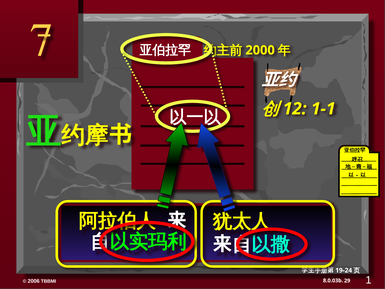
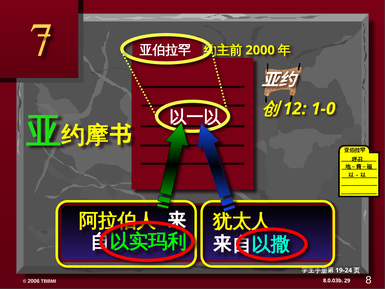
1-1: 1-1 -> 1-0
1: 1 -> 8
